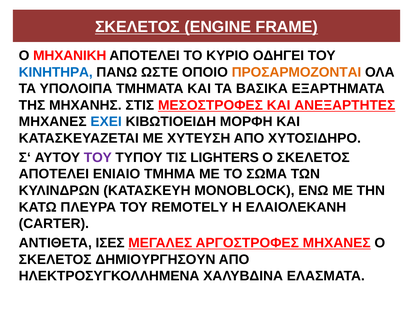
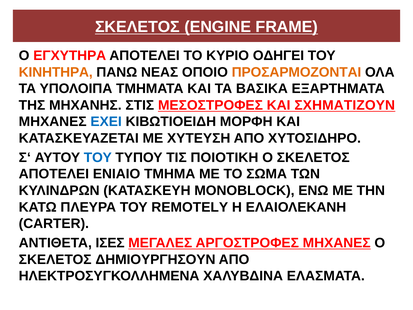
ΜΗΧΑΝΙΚΗ: ΜΗΧΑΝΙΚΗ -> ΕΓΧYΤΗΡΑ
ΚΙΝΗΤΗΡΑ colour: blue -> orange
ΩΣΤΕ: ΩΣΤΕ -> ΝΕΑΣ
ΑΝΕΞΑΡΤΗΤΕΣ: ΑΝΕΞΑΡΤΗΤΕΣ -> ΣΧΗΜΑΤΙΖΟΥΝ
ΤΟΥ at (98, 157) colour: purple -> blue
LIGHTERS: LIGHTERS -> ΠΟΙΟΤΙΚΗ
